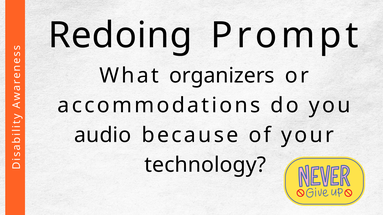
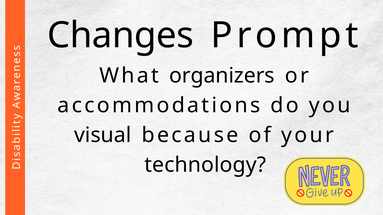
Redoing: Redoing -> Changes
audio: audio -> visual
